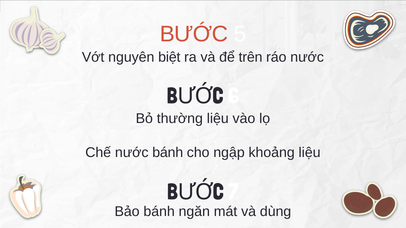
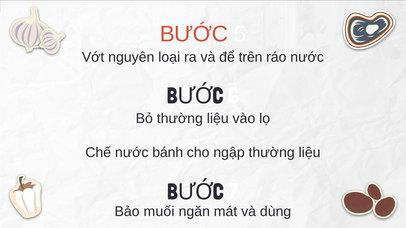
biệt: biệt -> loại
ngập khoảng: khoảng -> thường
Bảo bánh: bánh -> muối
